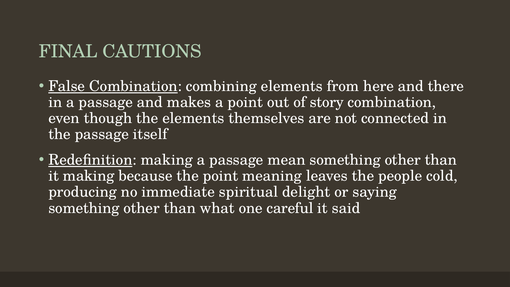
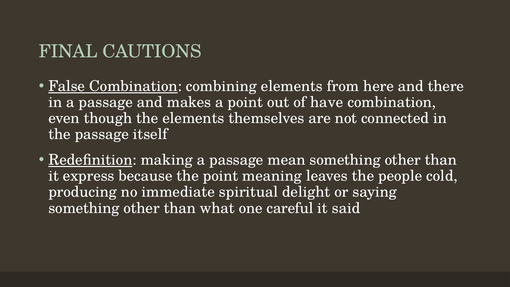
story: story -> have
it making: making -> express
